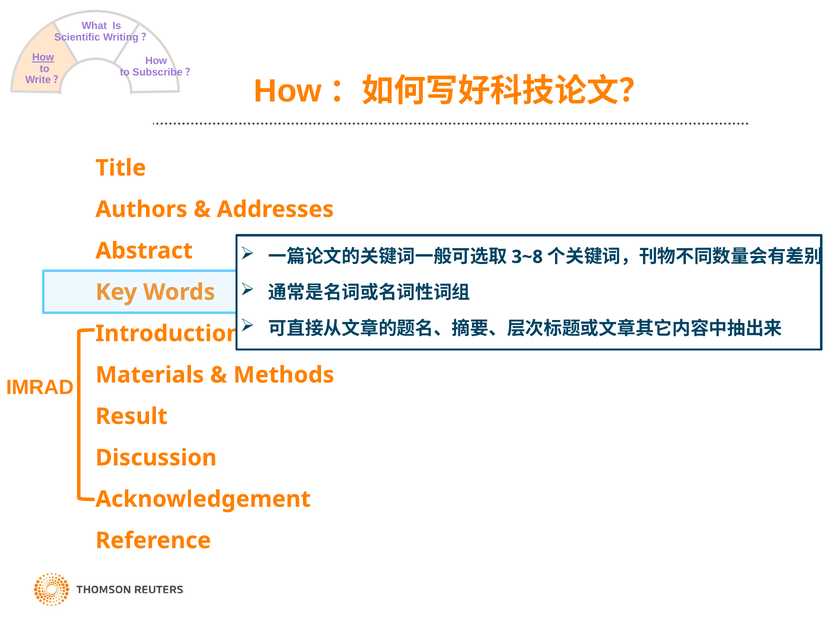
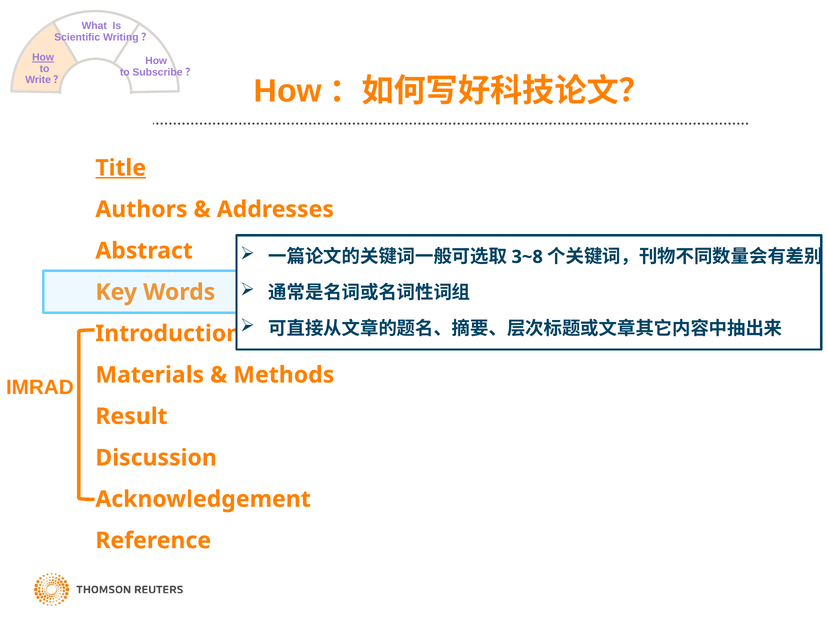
Title underline: none -> present
